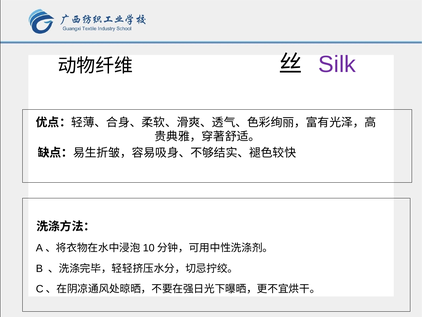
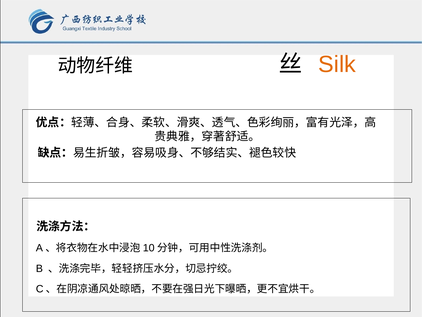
Silk colour: purple -> orange
